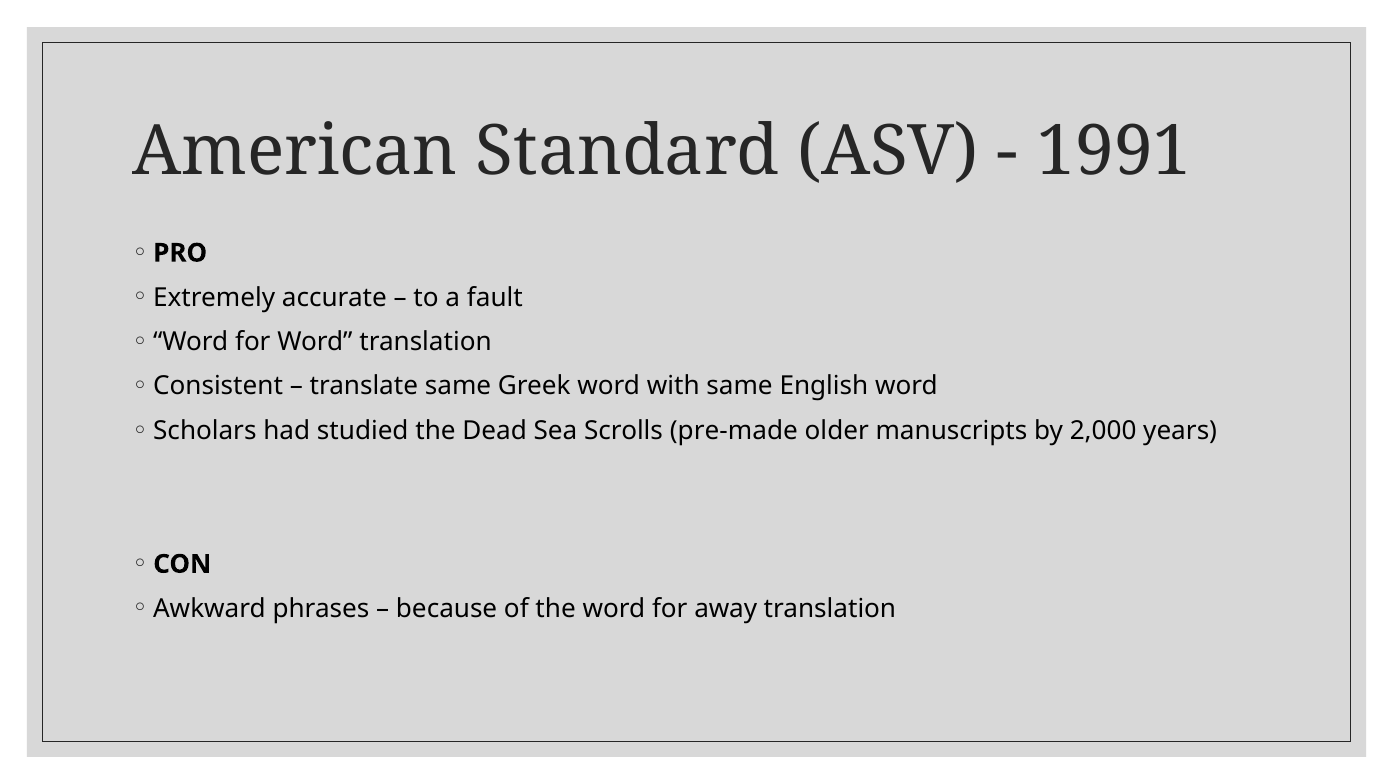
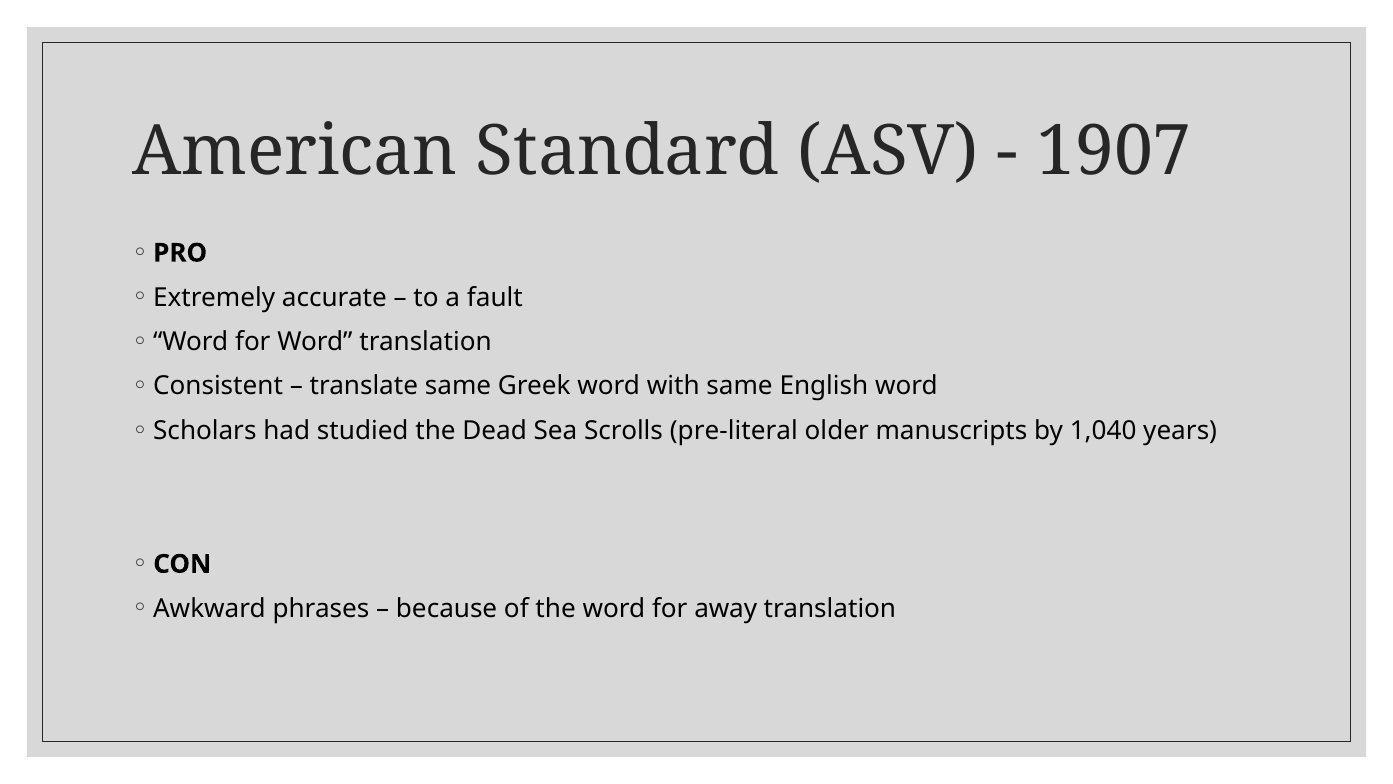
1991: 1991 -> 1907
pre-made: pre-made -> pre-literal
2,000: 2,000 -> 1,040
